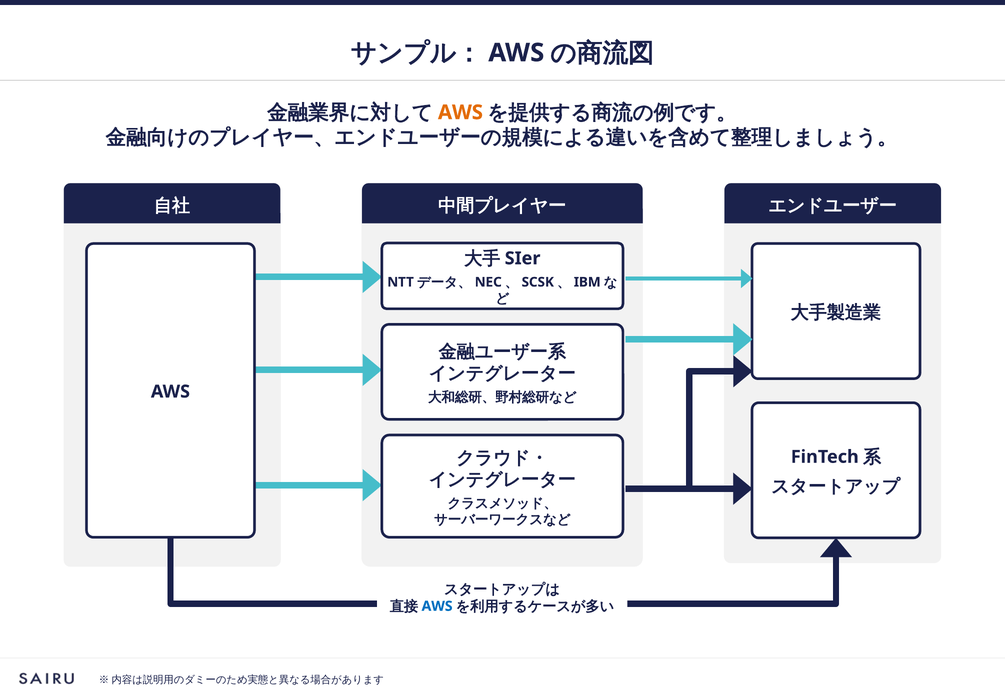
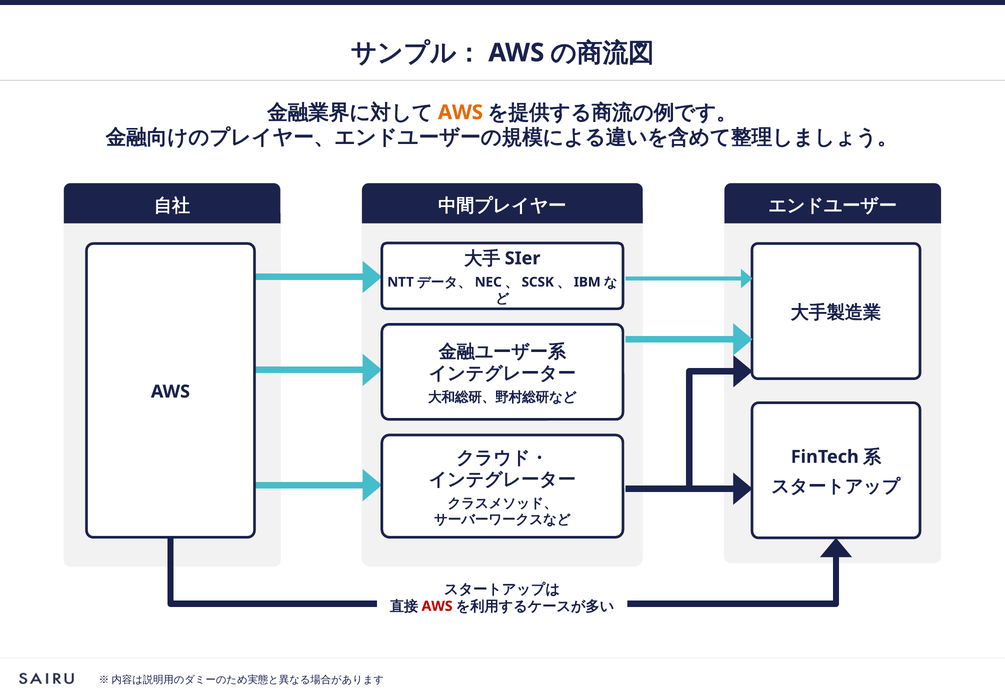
AWS at (437, 606) colour: blue -> red
